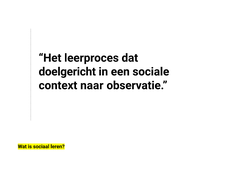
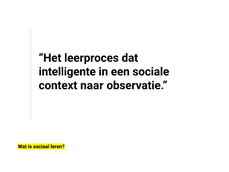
doelgericht: doelgericht -> intelligente
